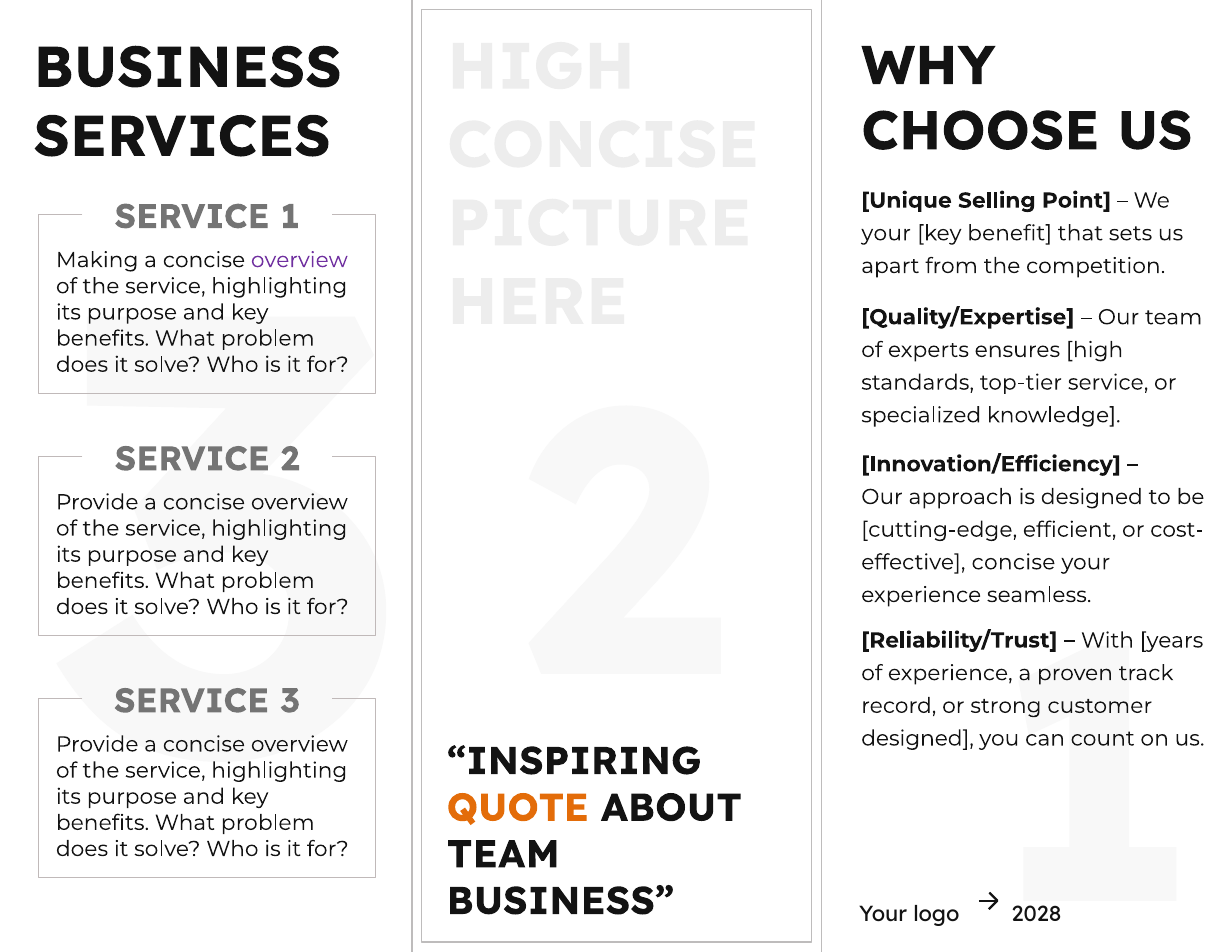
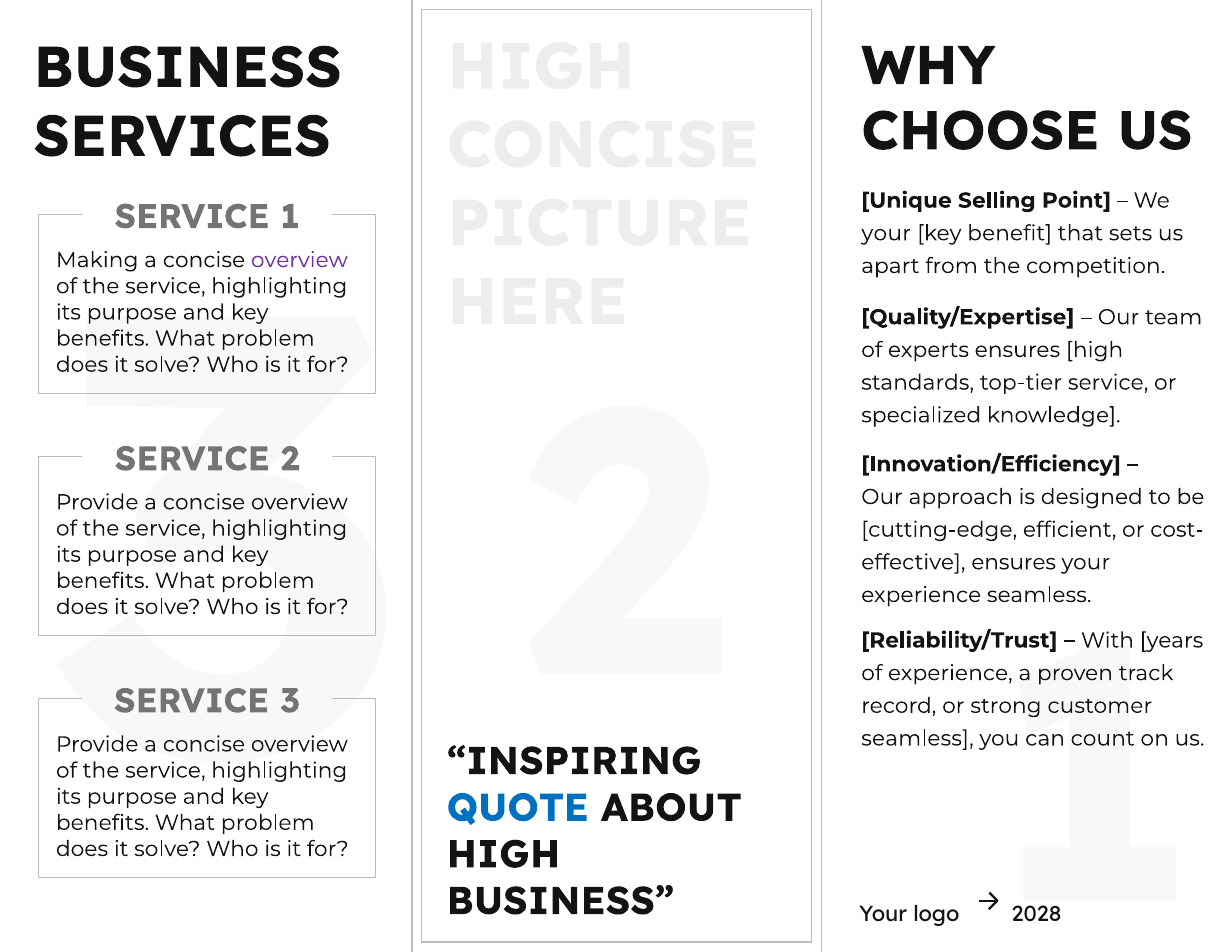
concise at (1013, 562): concise -> ensures
designed at (918, 738): designed -> seamless
QUOTE colour: orange -> blue
TEAM at (503, 855): TEAM -> HIGH
